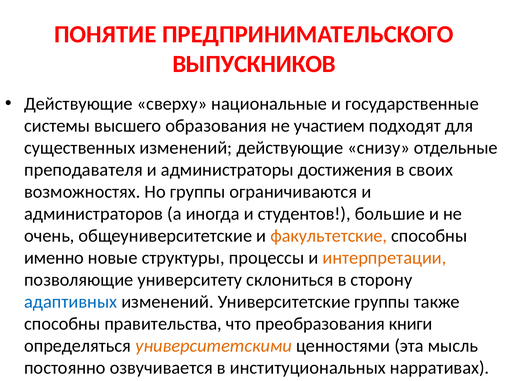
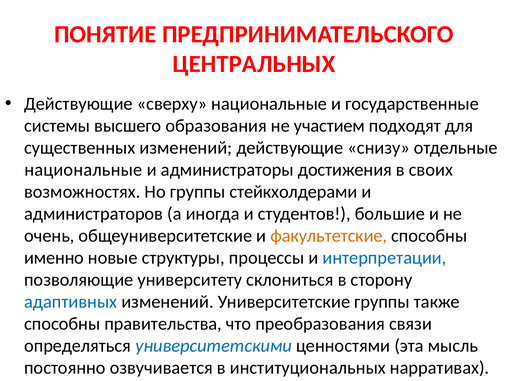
ВЫПУСКНИКОВ: ВЫПУСКНИКОВ -> ЦЕНТРАЛЬНЫХ
преподавателя at (83, 170): преподавателя -> национальные
ограничиваются: ограничиваются -> стейкхолдерами
интерпретации colour: orange -> blue
книги: книги -> связи
университетскими colour: orange -> blue
